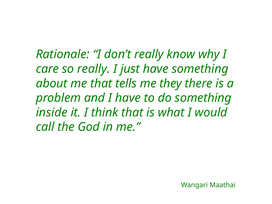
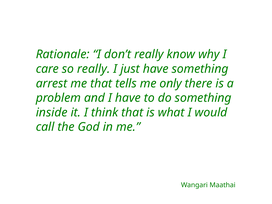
about: about -> arrest
they: they -> only
